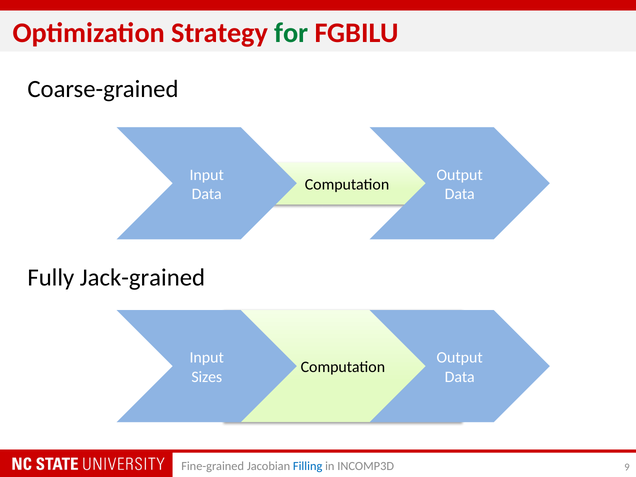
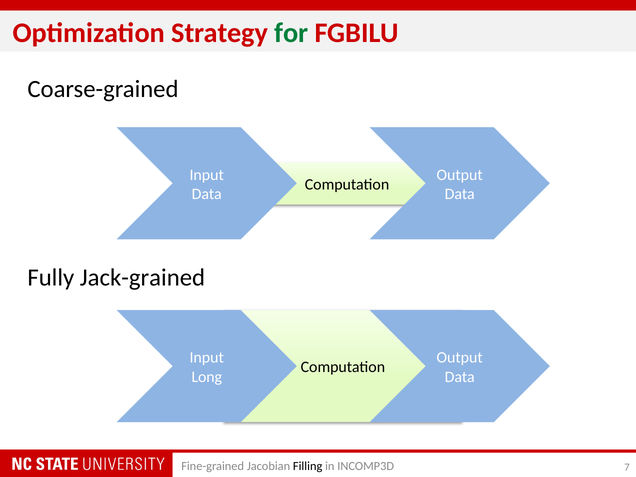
Sizes: Sizes -> Long
Filling colour: blue -> black
9: 9 -> 7
